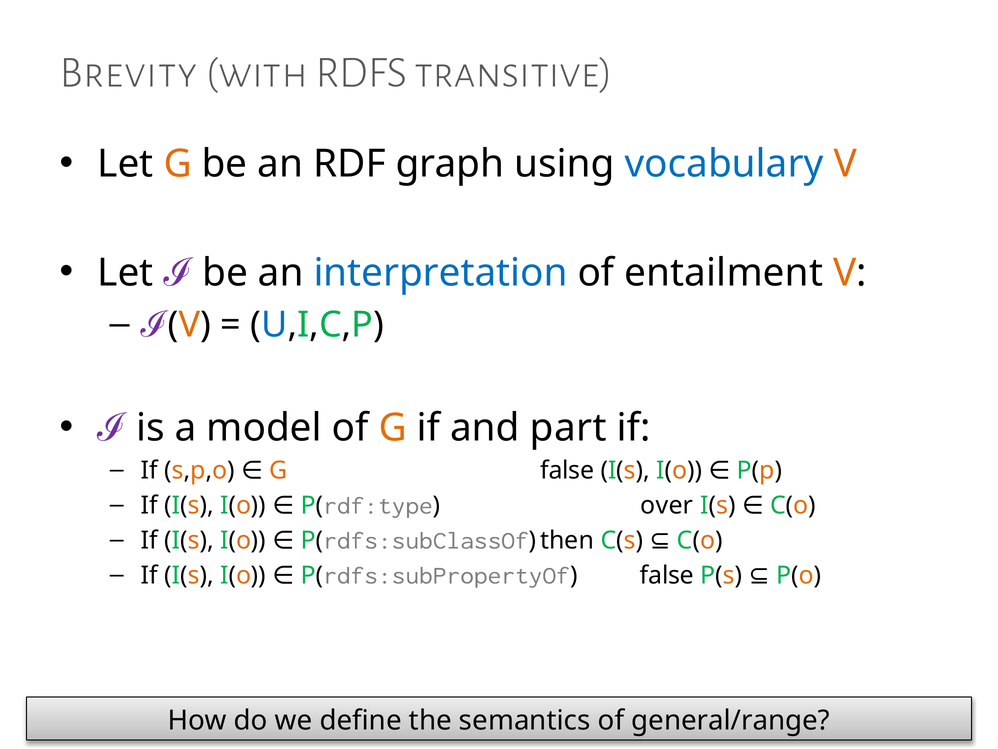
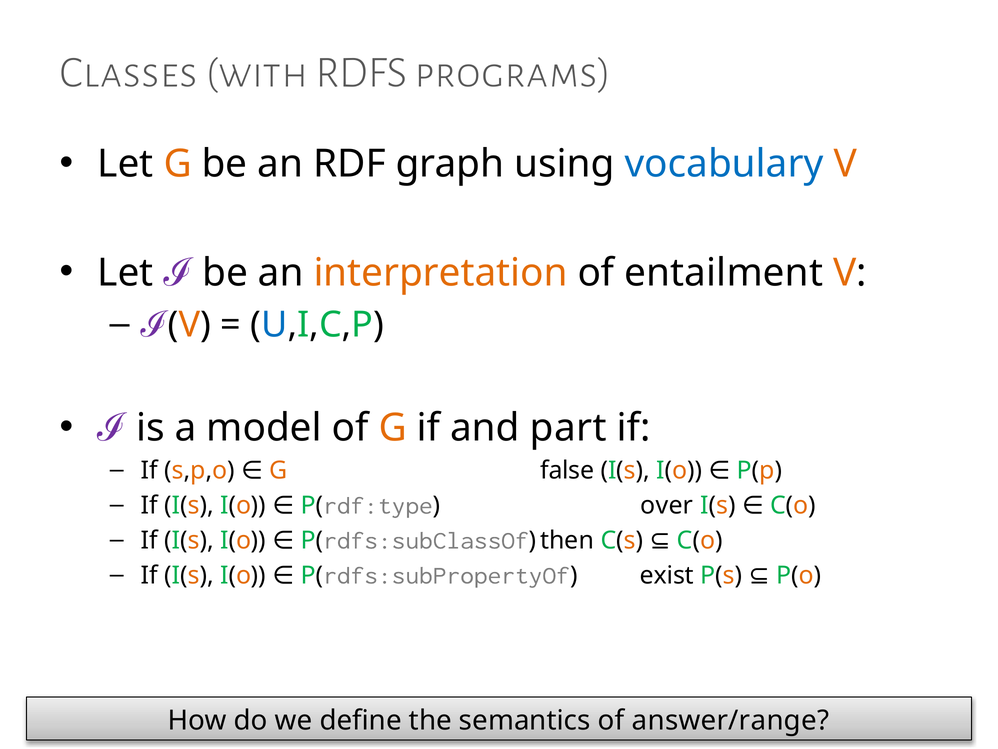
Brevity: Brevity -> Classes
transitive: transitive -> programs
interpretation colour: blue -> orange
P(rdfs:subPropertyOf false: false -> exist
general/range: general/range -> answer/range
